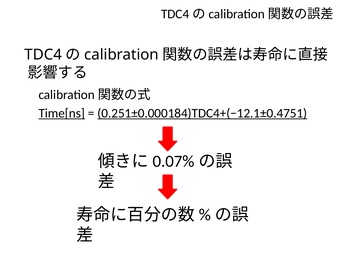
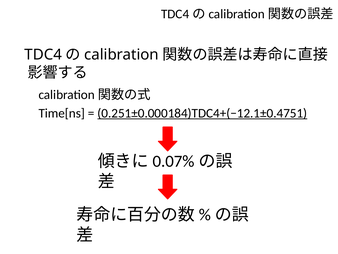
Time[ns underline: present -> none
